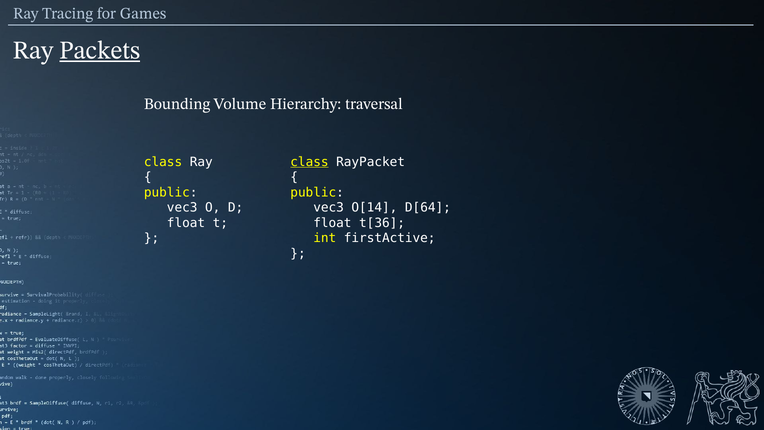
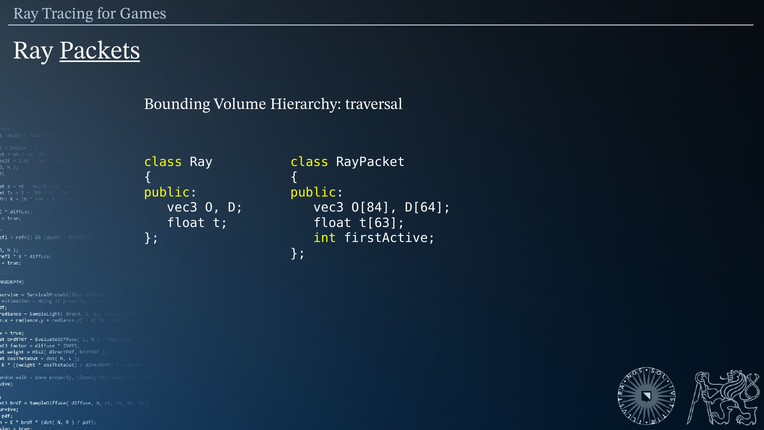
class at (309, 162) underline: present -> none
O[14: O[14 -> O[84
t[36: t[36 -> t[63
